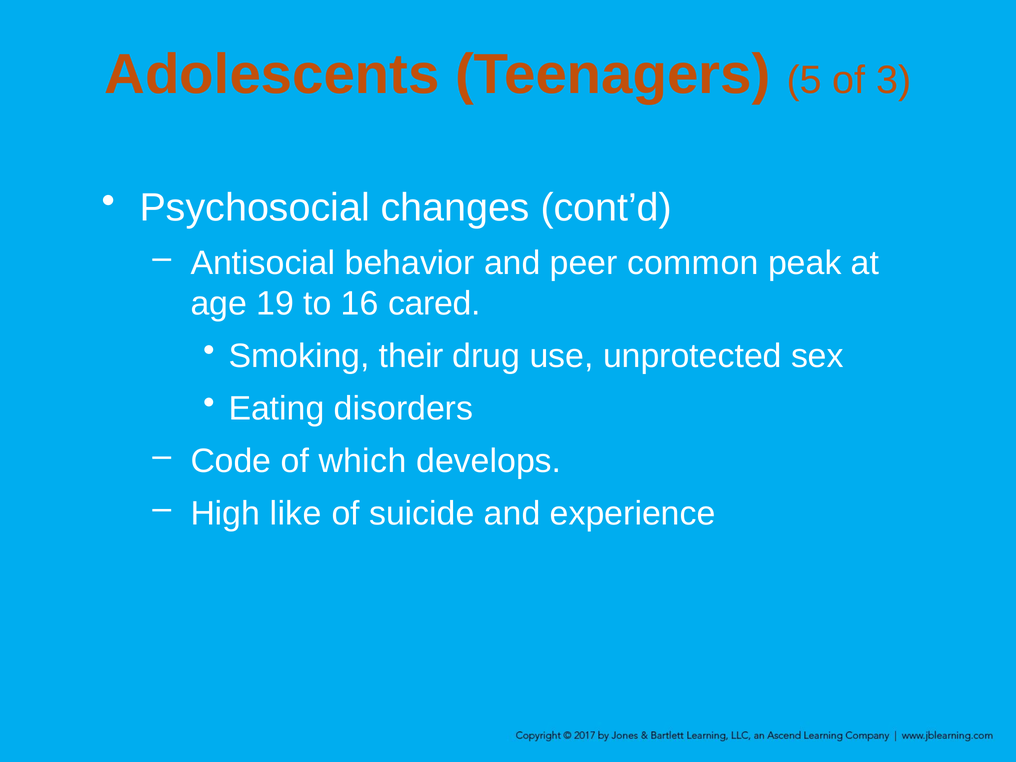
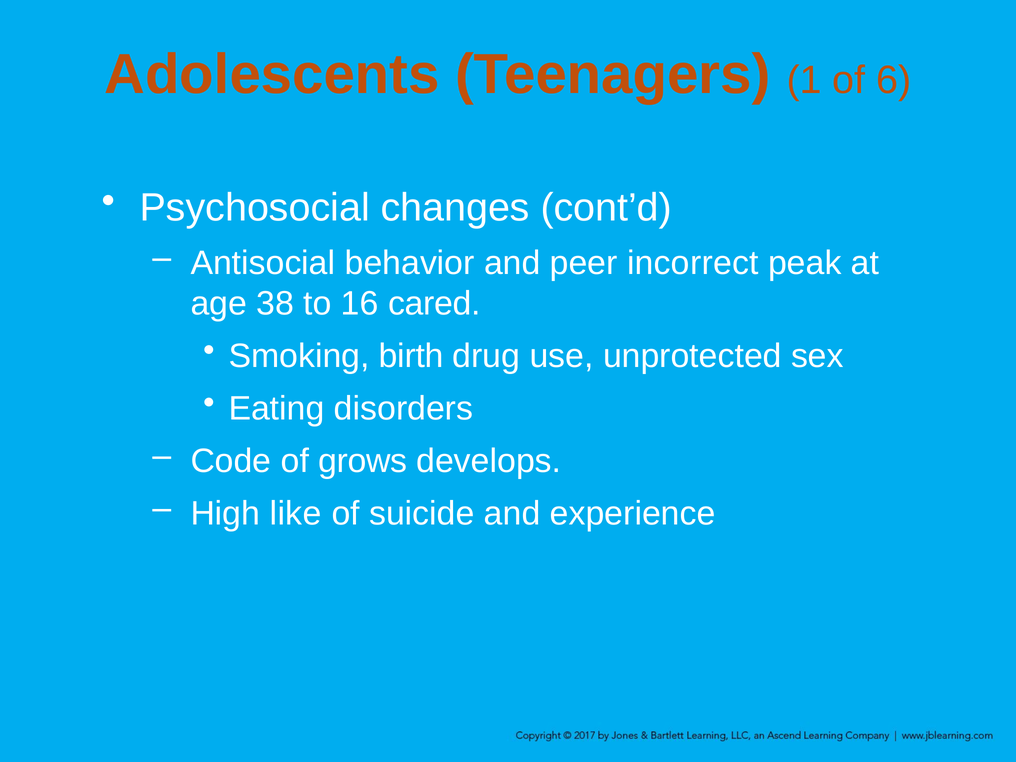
5: 5 -> 1
3: 3 -> 6
common: common -> incorrect
19: 19 -> 38
their: their -> birth
which: which -> grows
